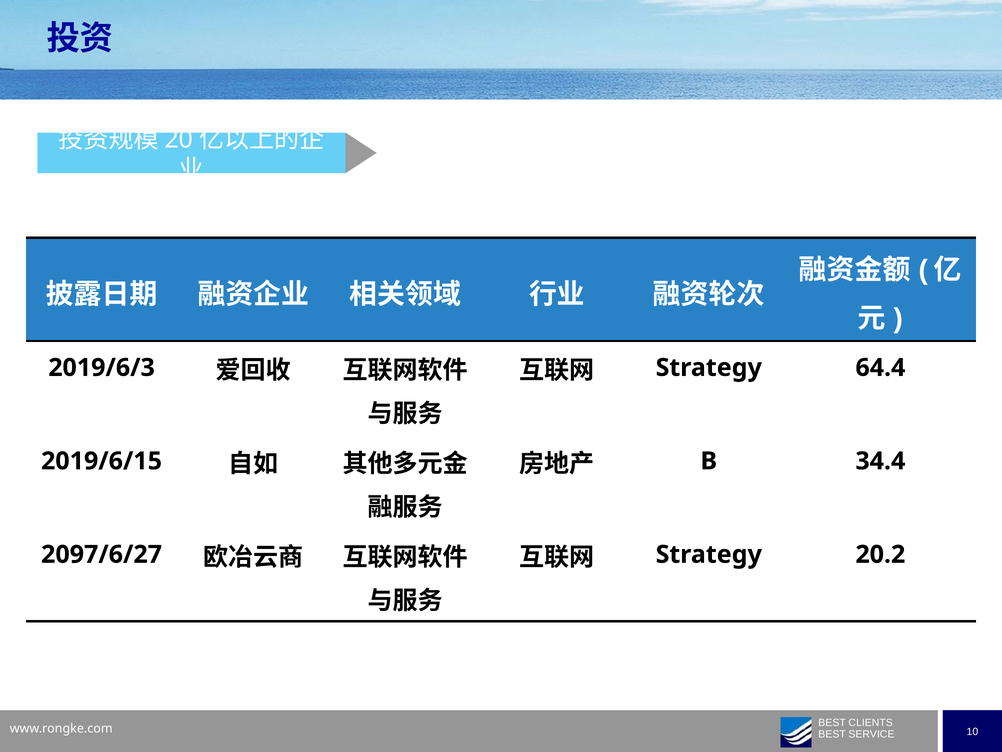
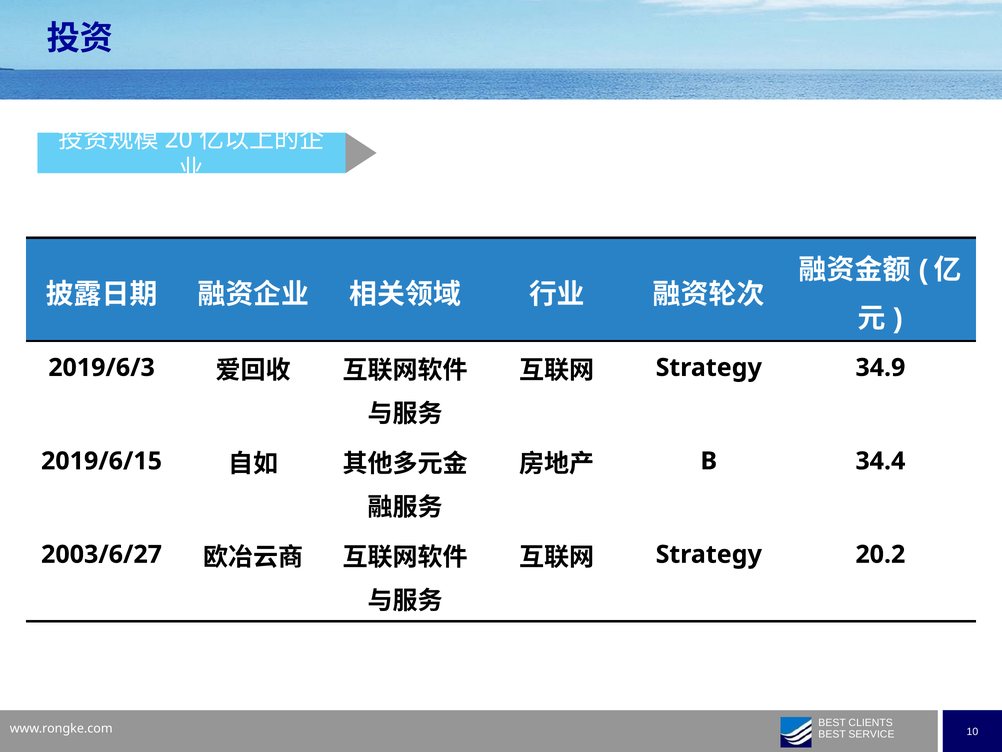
64.4: 64.4 -> 34.9
2097/6/27: 2097/6/27 -> 2003/6/27
